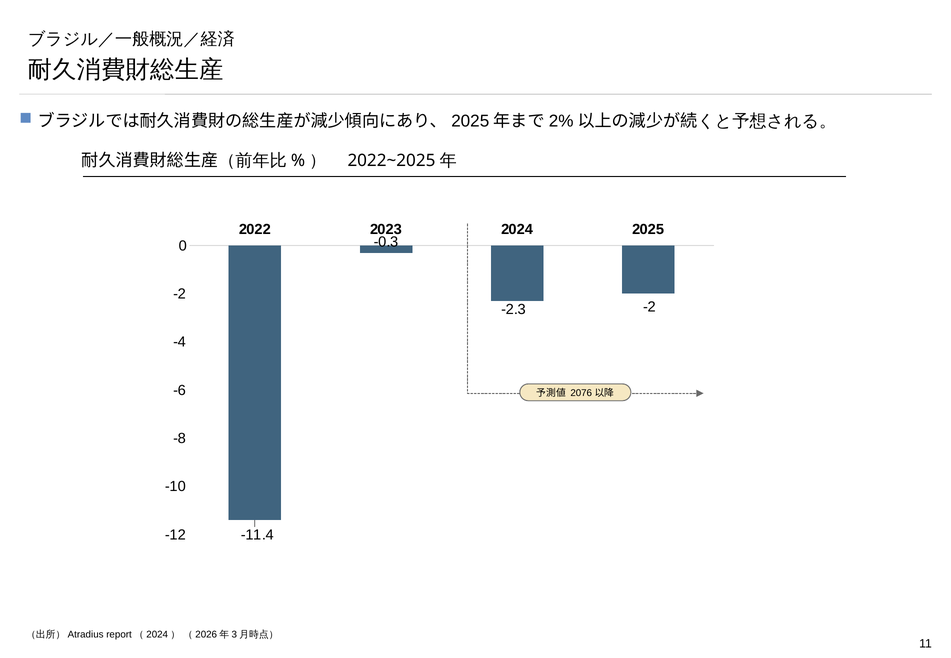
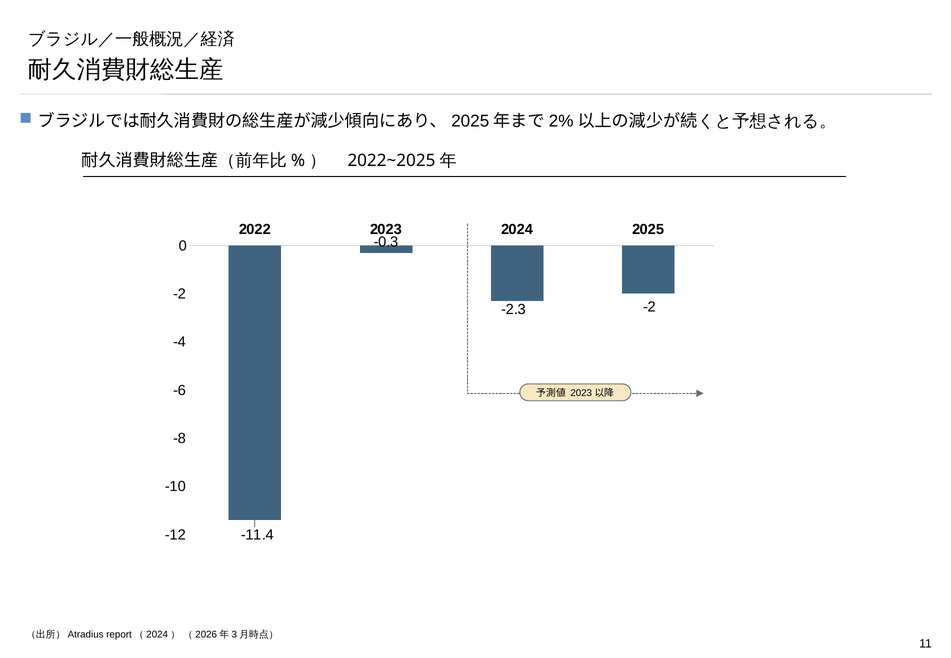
2076 at (581, 393): 2076 -> 2023
